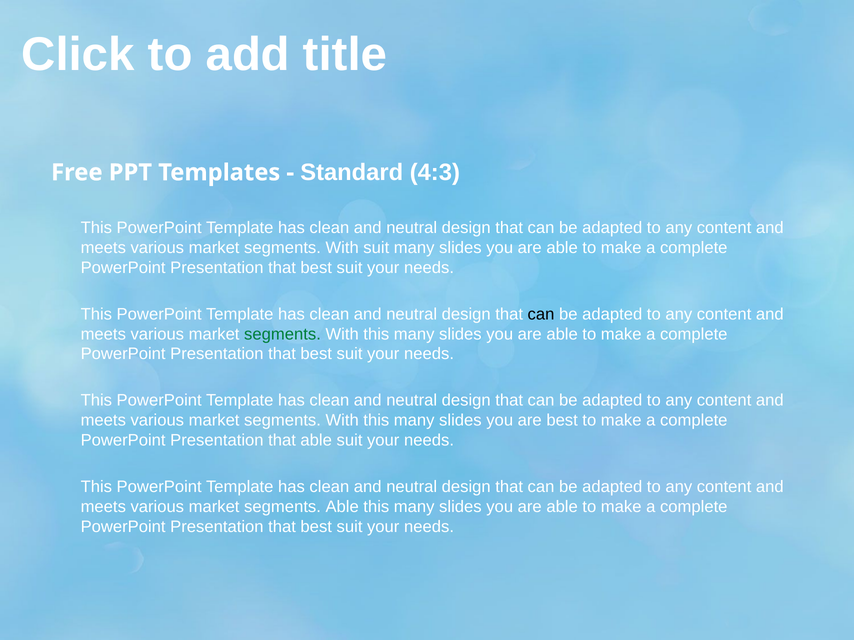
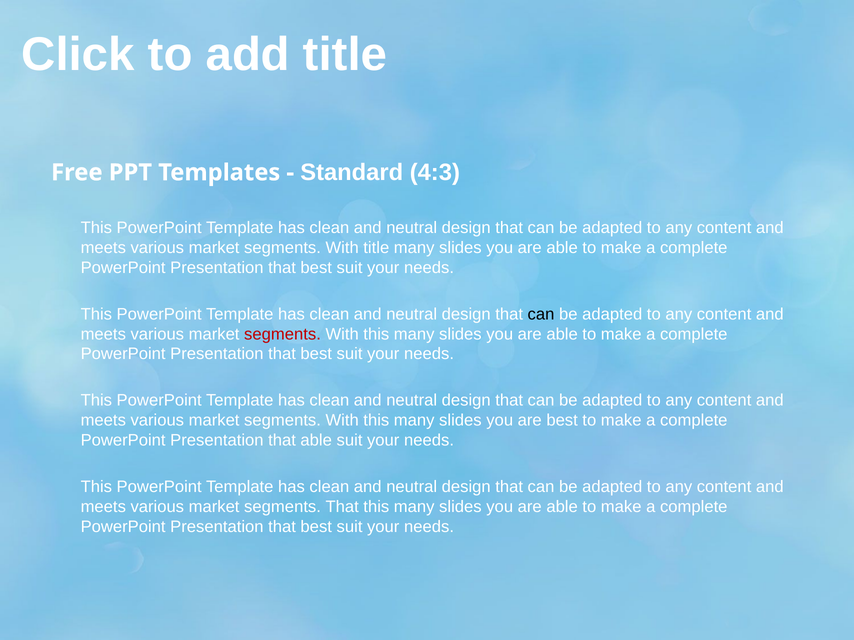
With suit: suit -> title
segments at (282, 334) colour: green -> red
segments Able: Able -> That
